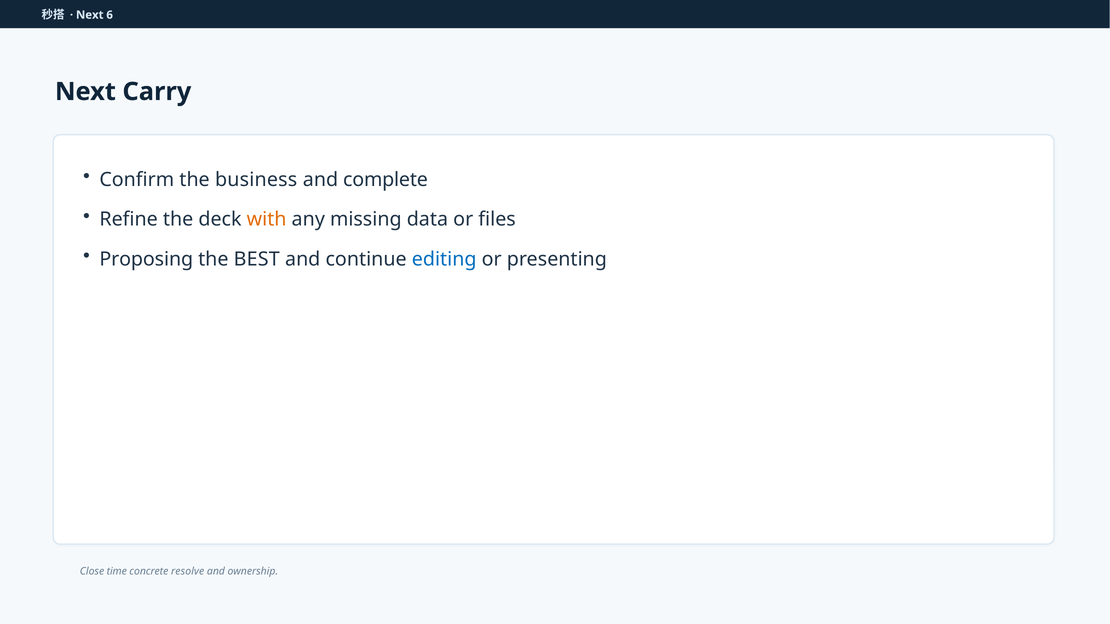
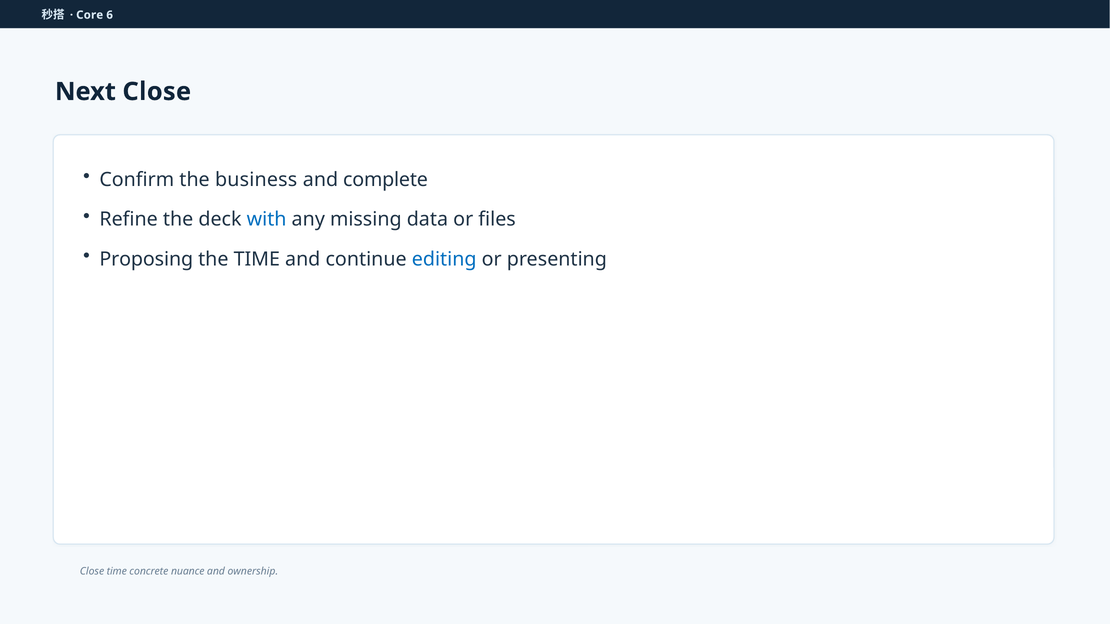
Next at (90, 15): Next -> Core
Next Carry: Carry -> Close
with colour: orange -> blue
the BEST: BEST -> TIME
resolve: resolve -> nuance
